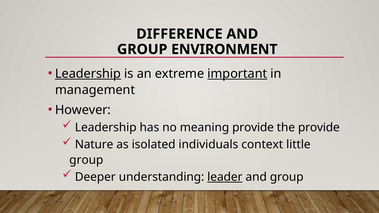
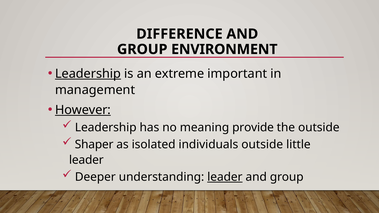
important underline: present -> none
However underline: none -> present
the provide: provide -> outside
Nature: Nature -> Shaper
individuals context: context -> outside
group at (86, 160): group -> leader
